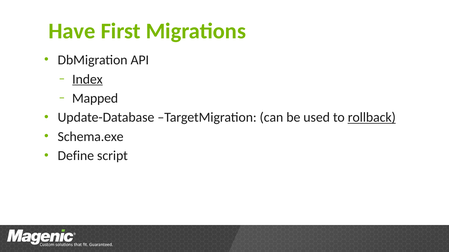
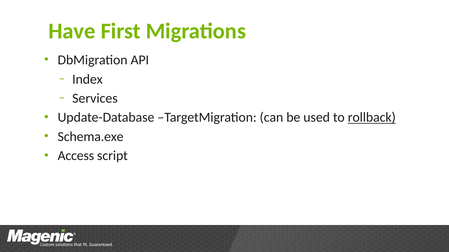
Index underline: present -> none
Mapped: Mapped -> Services
Define: Define -> Access
